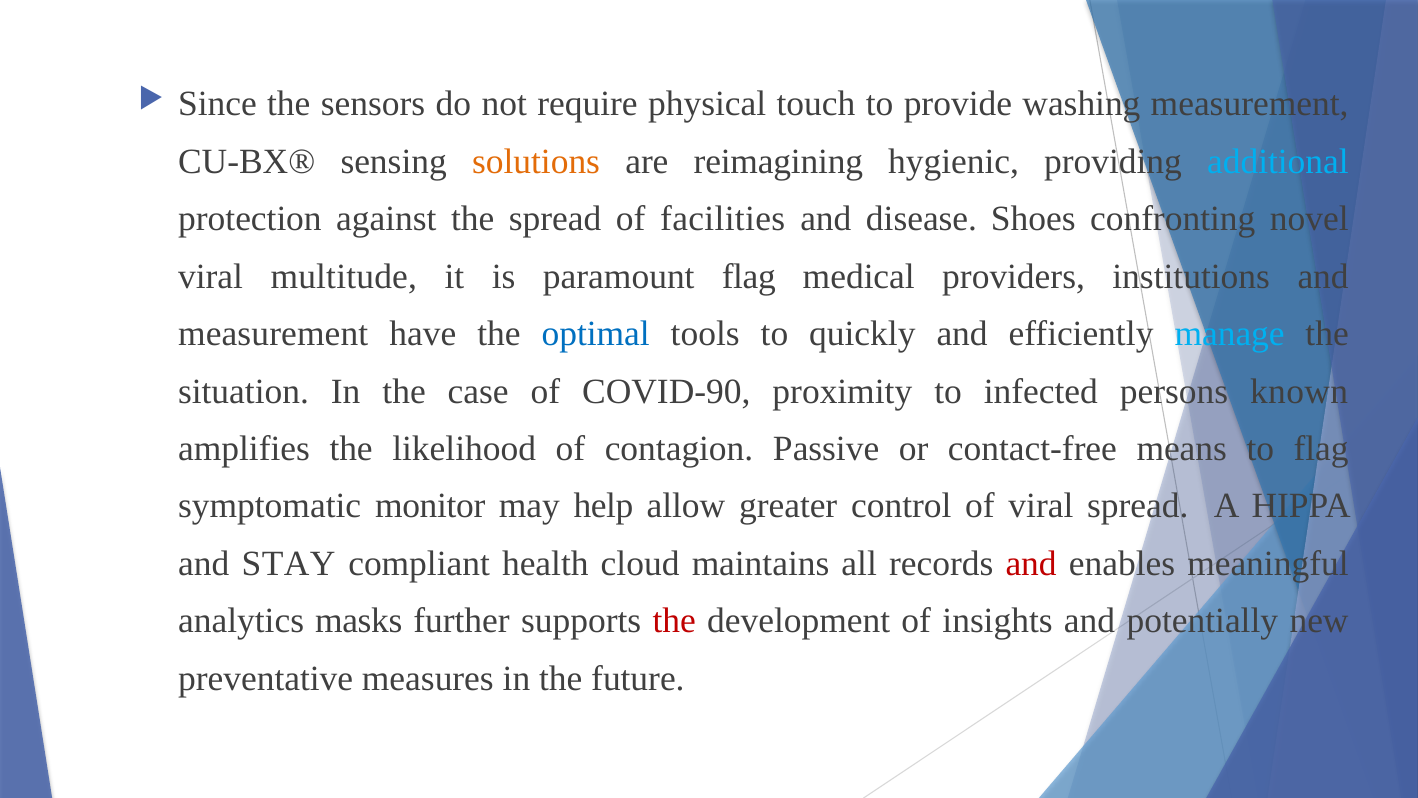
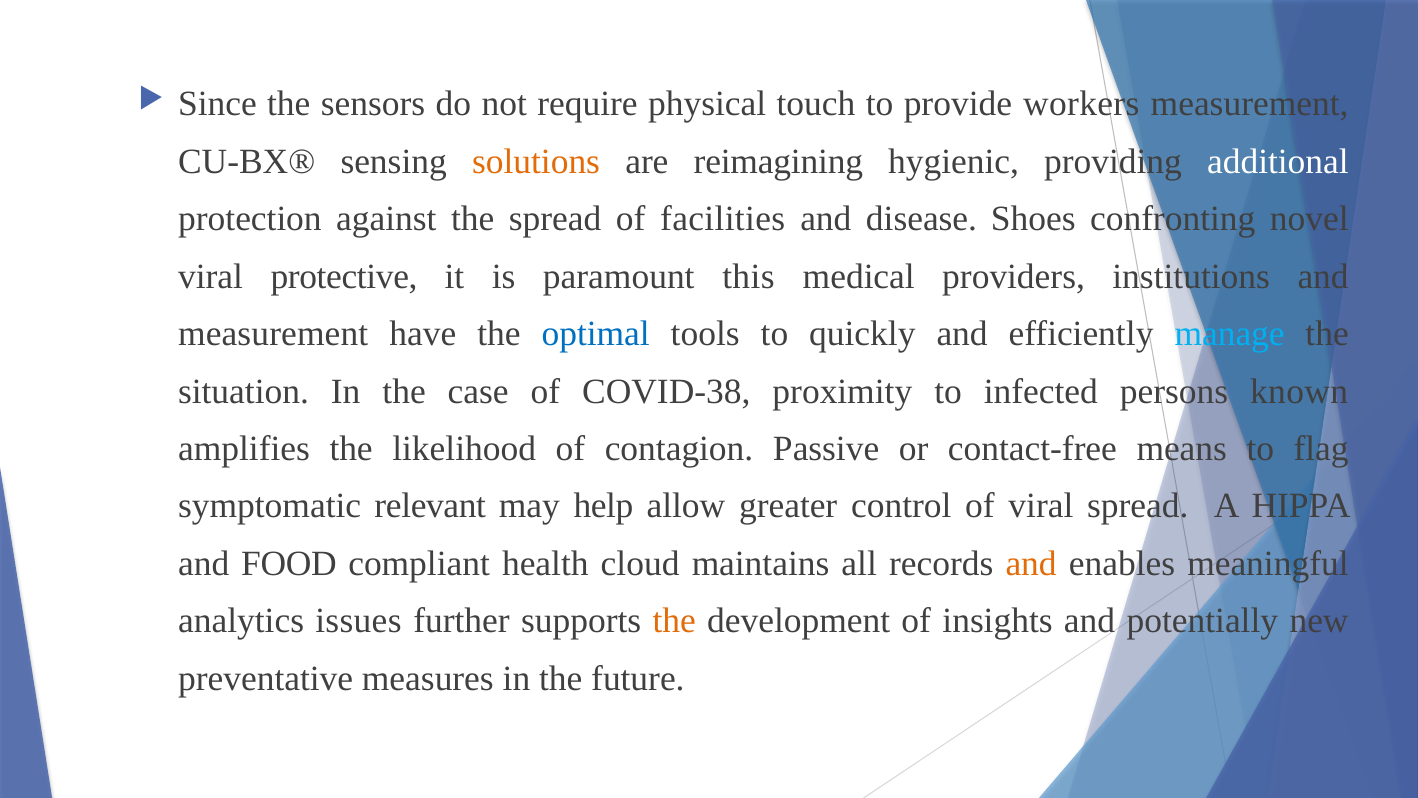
washing: washing -> workers
additional colour: light blue -> white
multitude: multitude -> protective
paramount flag: flag -> this
COVID-90: COVID-90 -> COVID-38
monitor: monitor -> relevant
STAY: STAY -> FOOD
and at (1031, 563) colour: red -> orange
masks: masks -> issues
the at (674, 621) colour: red -> orange
